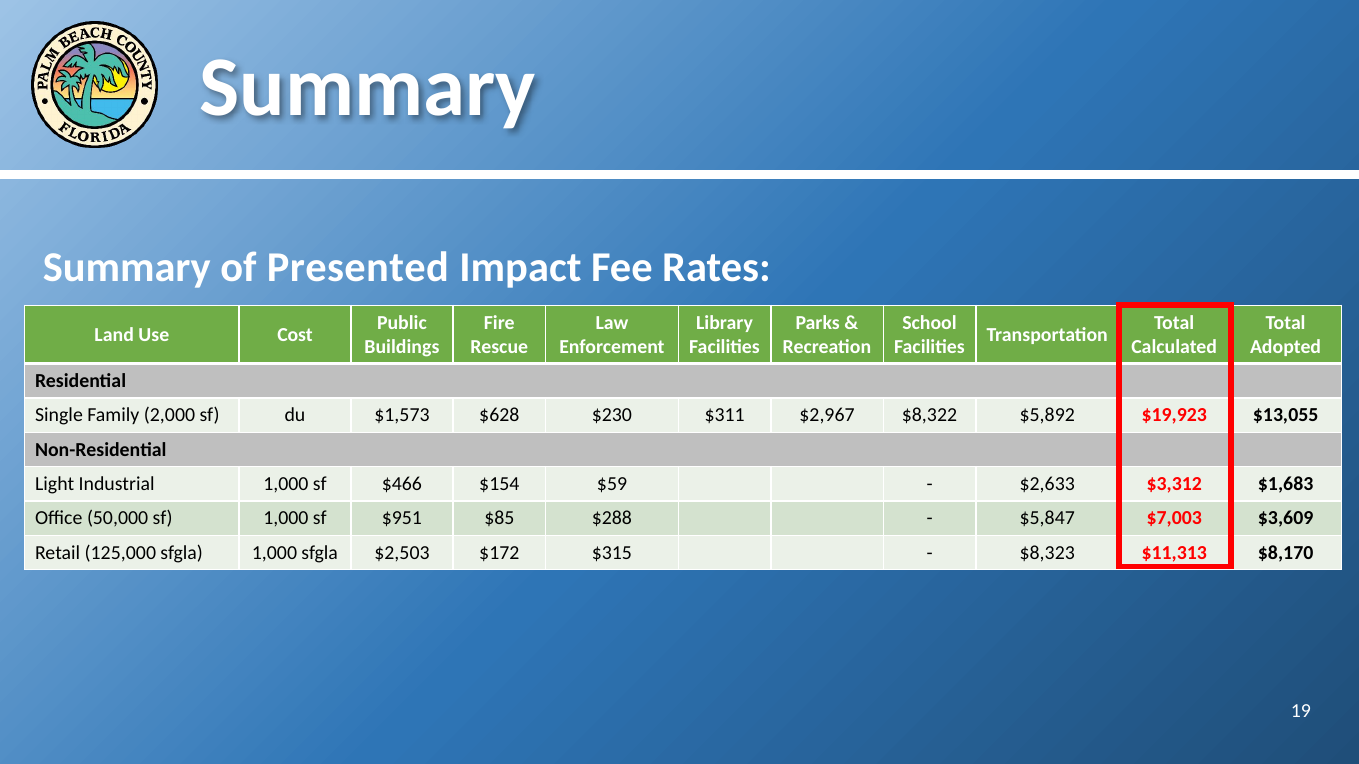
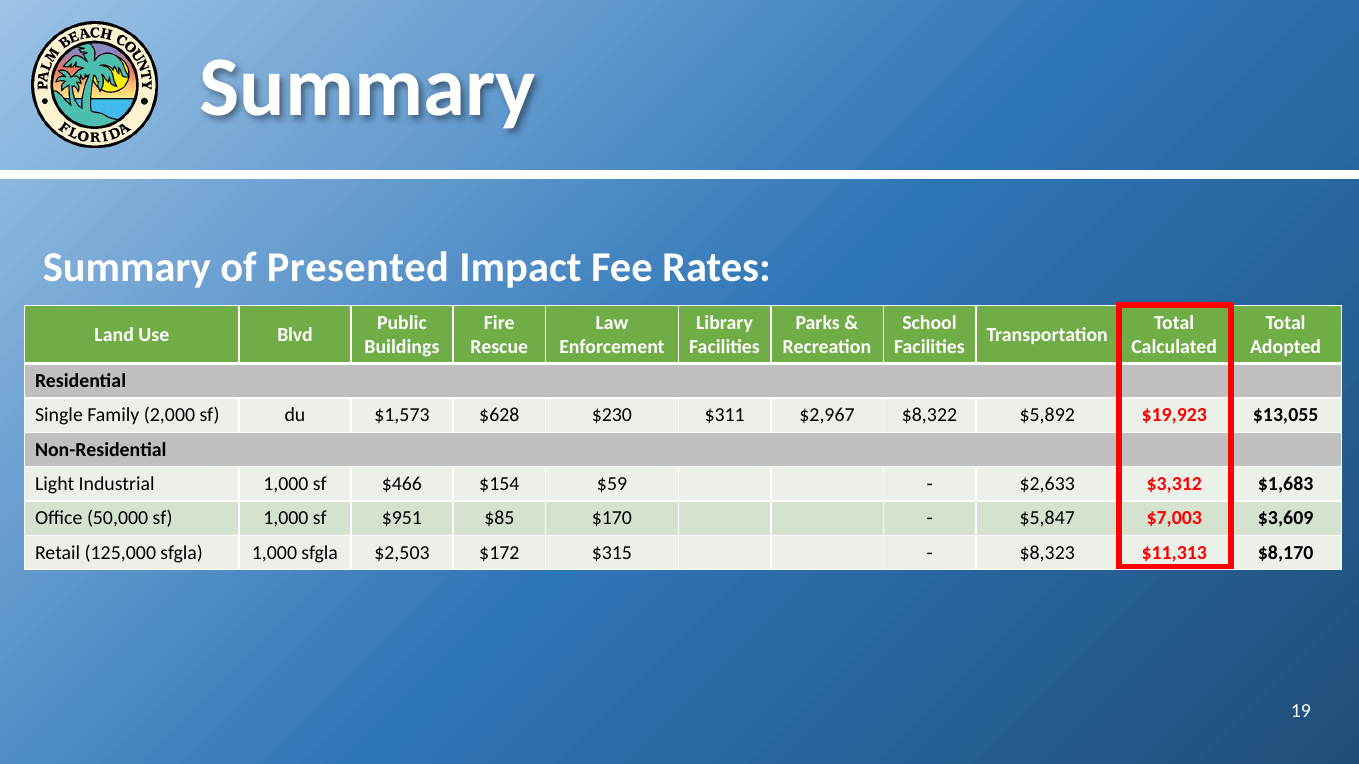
Cost: Cost -> Blvd
$288: $288 -> $170
